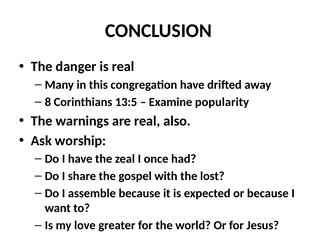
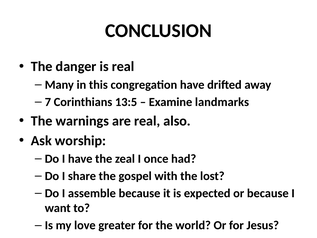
8: 8 -> 7
popularity: popularity -> landmarks
